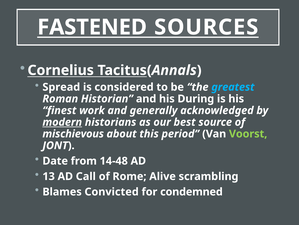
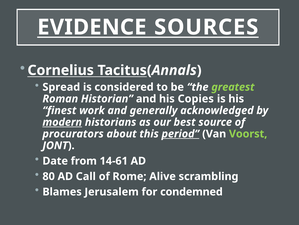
FASTENED: FASTENED -> EVIDENCE
greatest colour: light blue -> light green
During: During -> Copies
mischievous: mischievous -> procurators
period underline: none -> present
14-48: 14-48 -> 14-61
13: 13 -> 80
Convicted: Convicted -> Jerusalem
